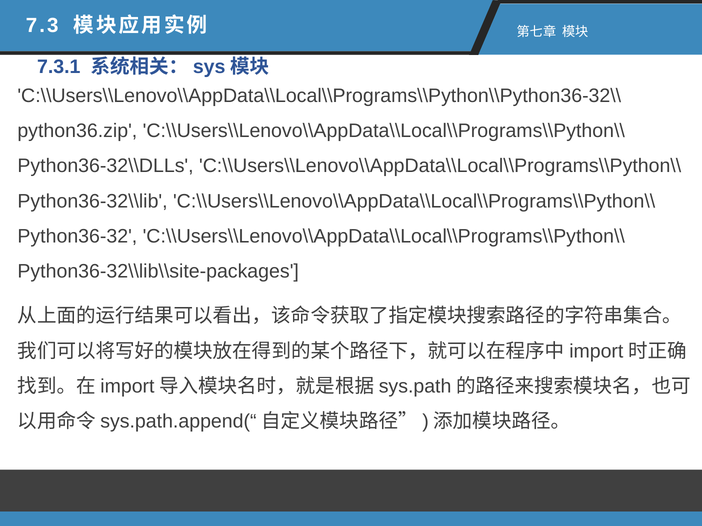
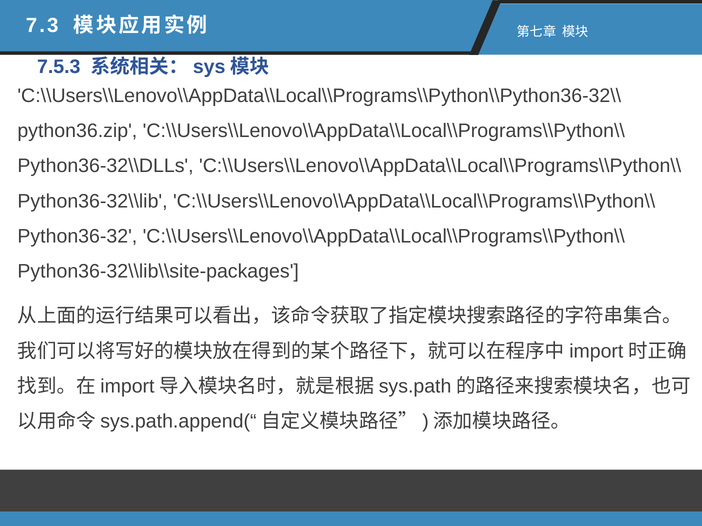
7.3.1: 7.3.1 -> 7.5.3
